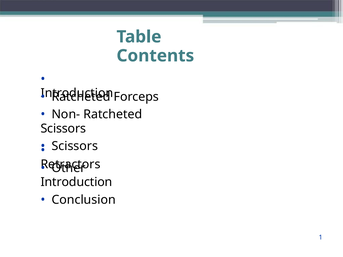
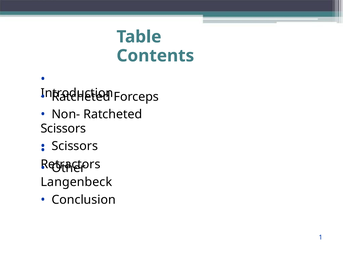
Introduction at (76, 182): Introduction -> Langenbeck
